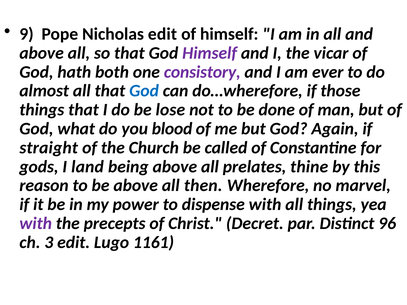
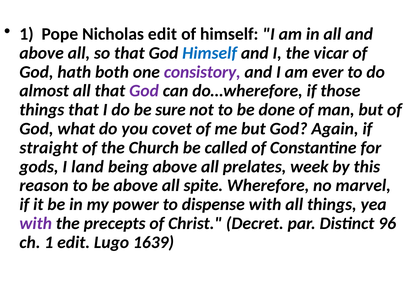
9 at (26, 34): 9 -> 1
Himself at (210, 53) colour: purple -> blue
God at (144, 91) colour: blue -> purple
lose: lose -> sure
blood: blood -> covet
thine: thine -> week
then: then -> spite
ch 3: 3 -> 1
1161: 1161 -> 1639
